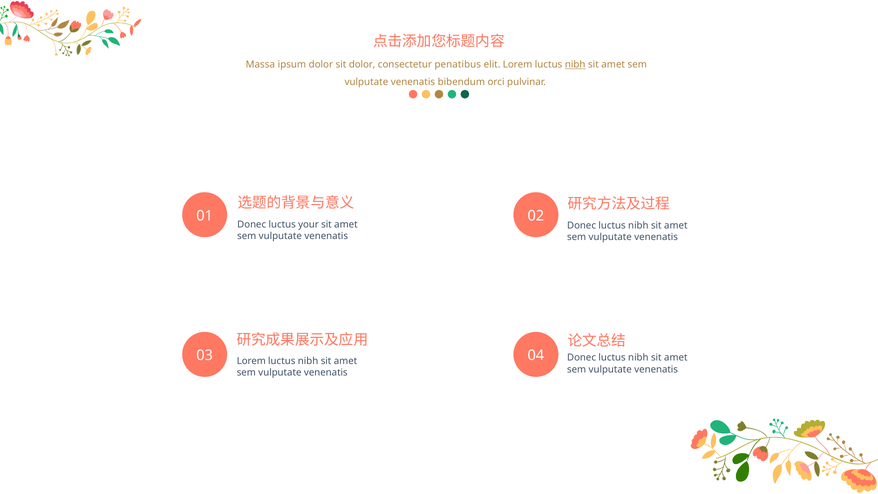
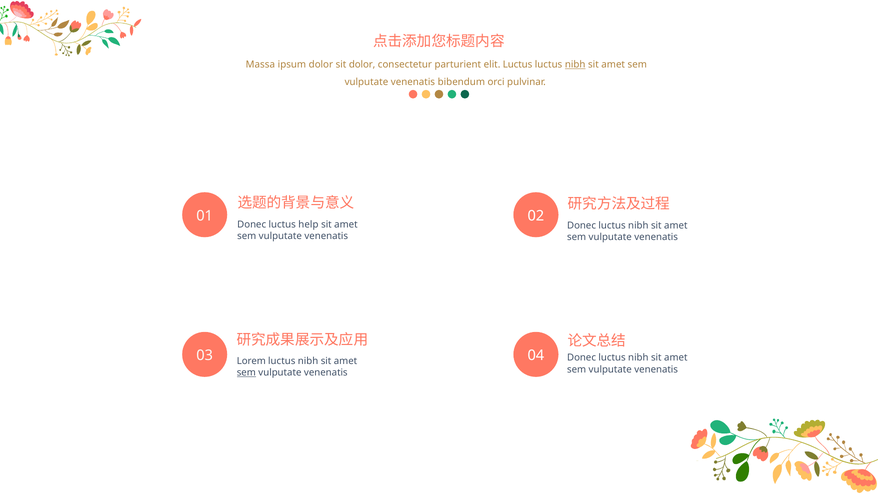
penatibus: penatibus -> parturient
elit Lorem: Lorem -> Luctus
your: your -> help
sem at (246, 372) underline: none -> present
